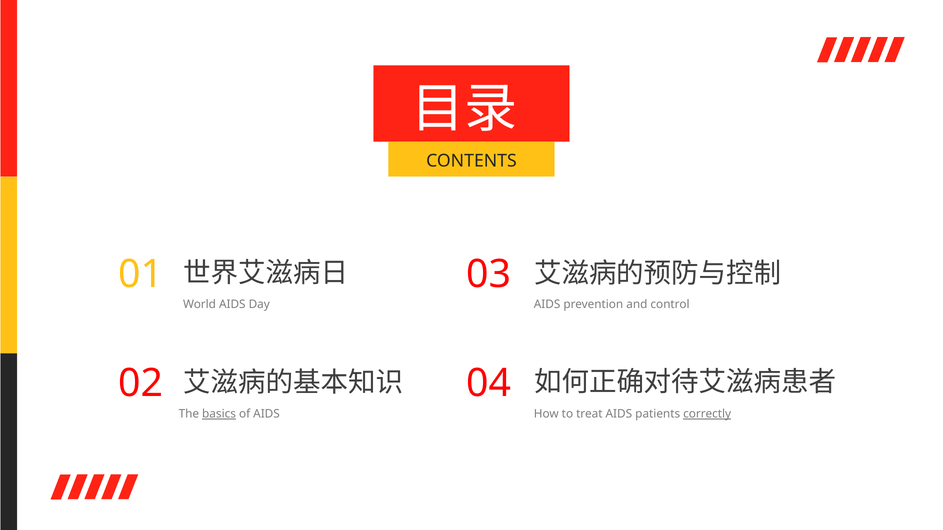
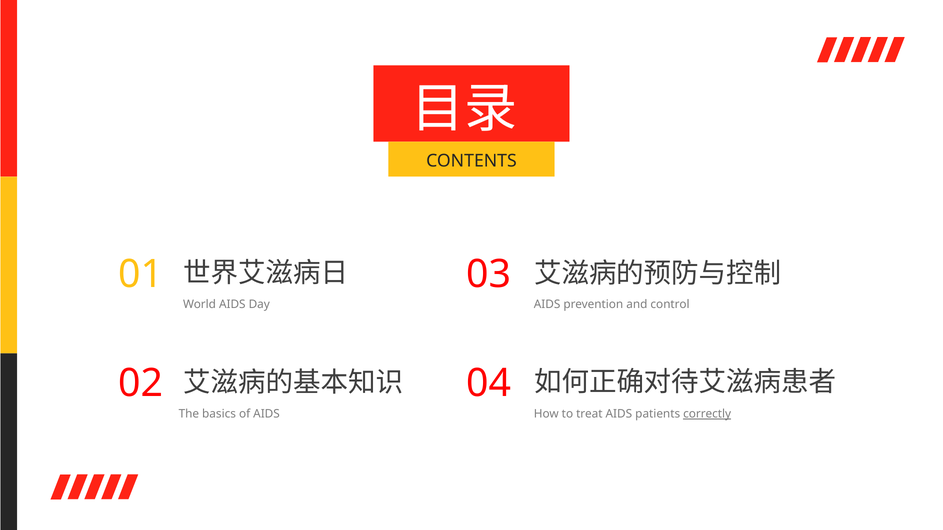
basics underline: present -> none
